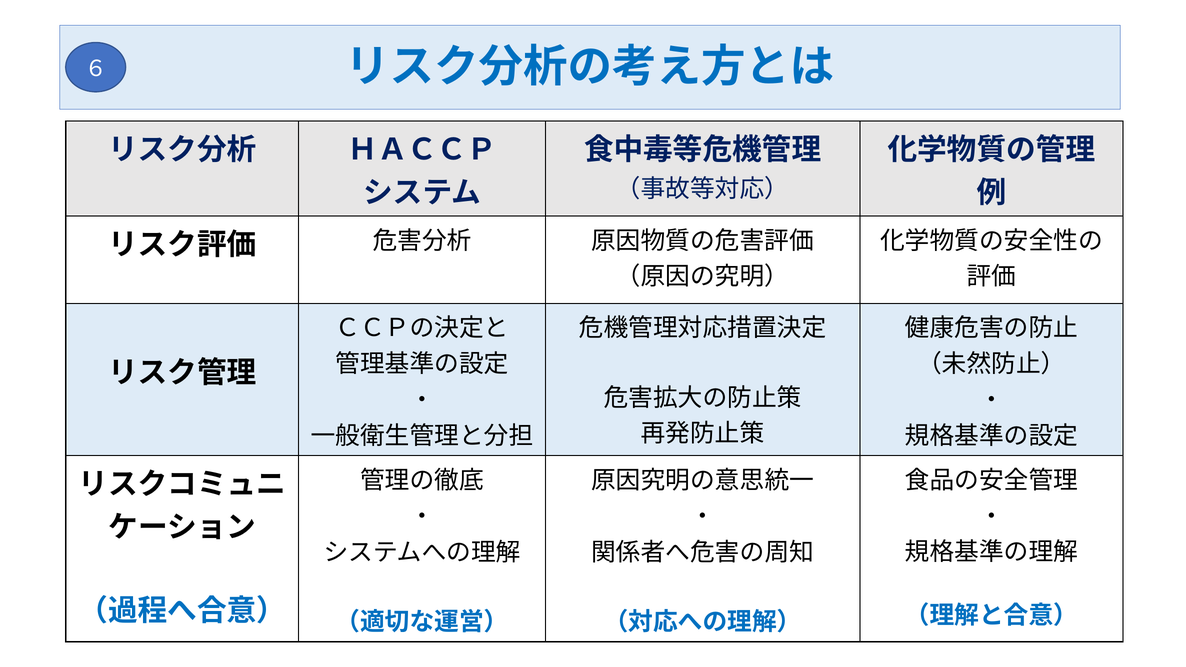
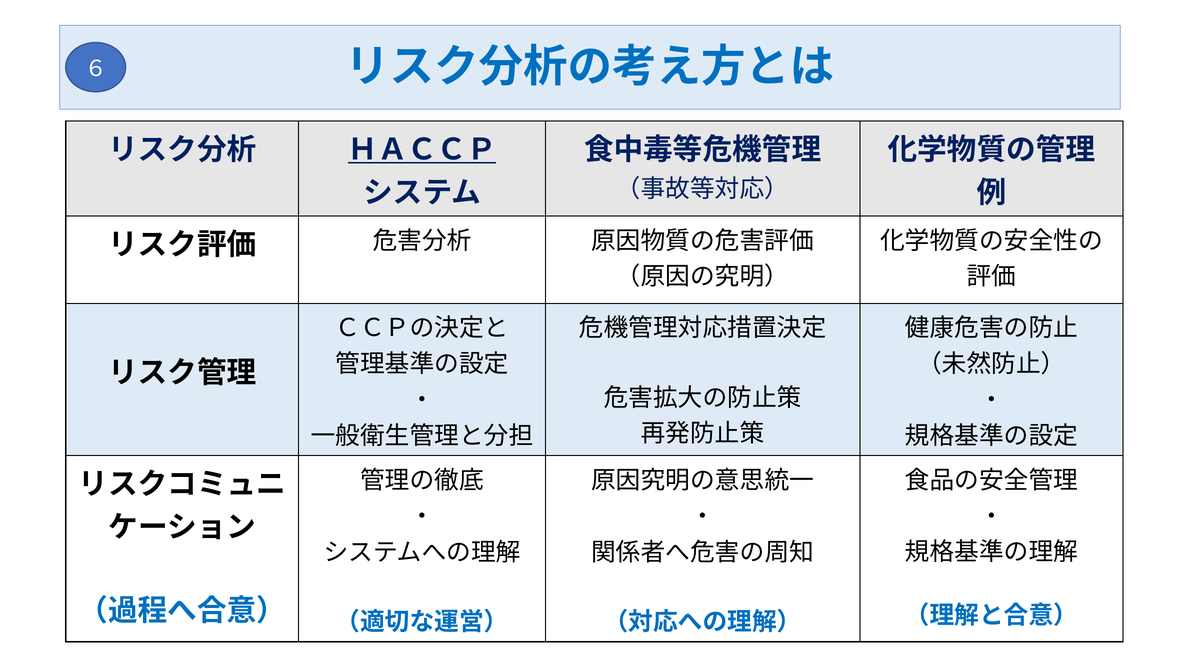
ＨＡＣＣＰ underline: none -> present
